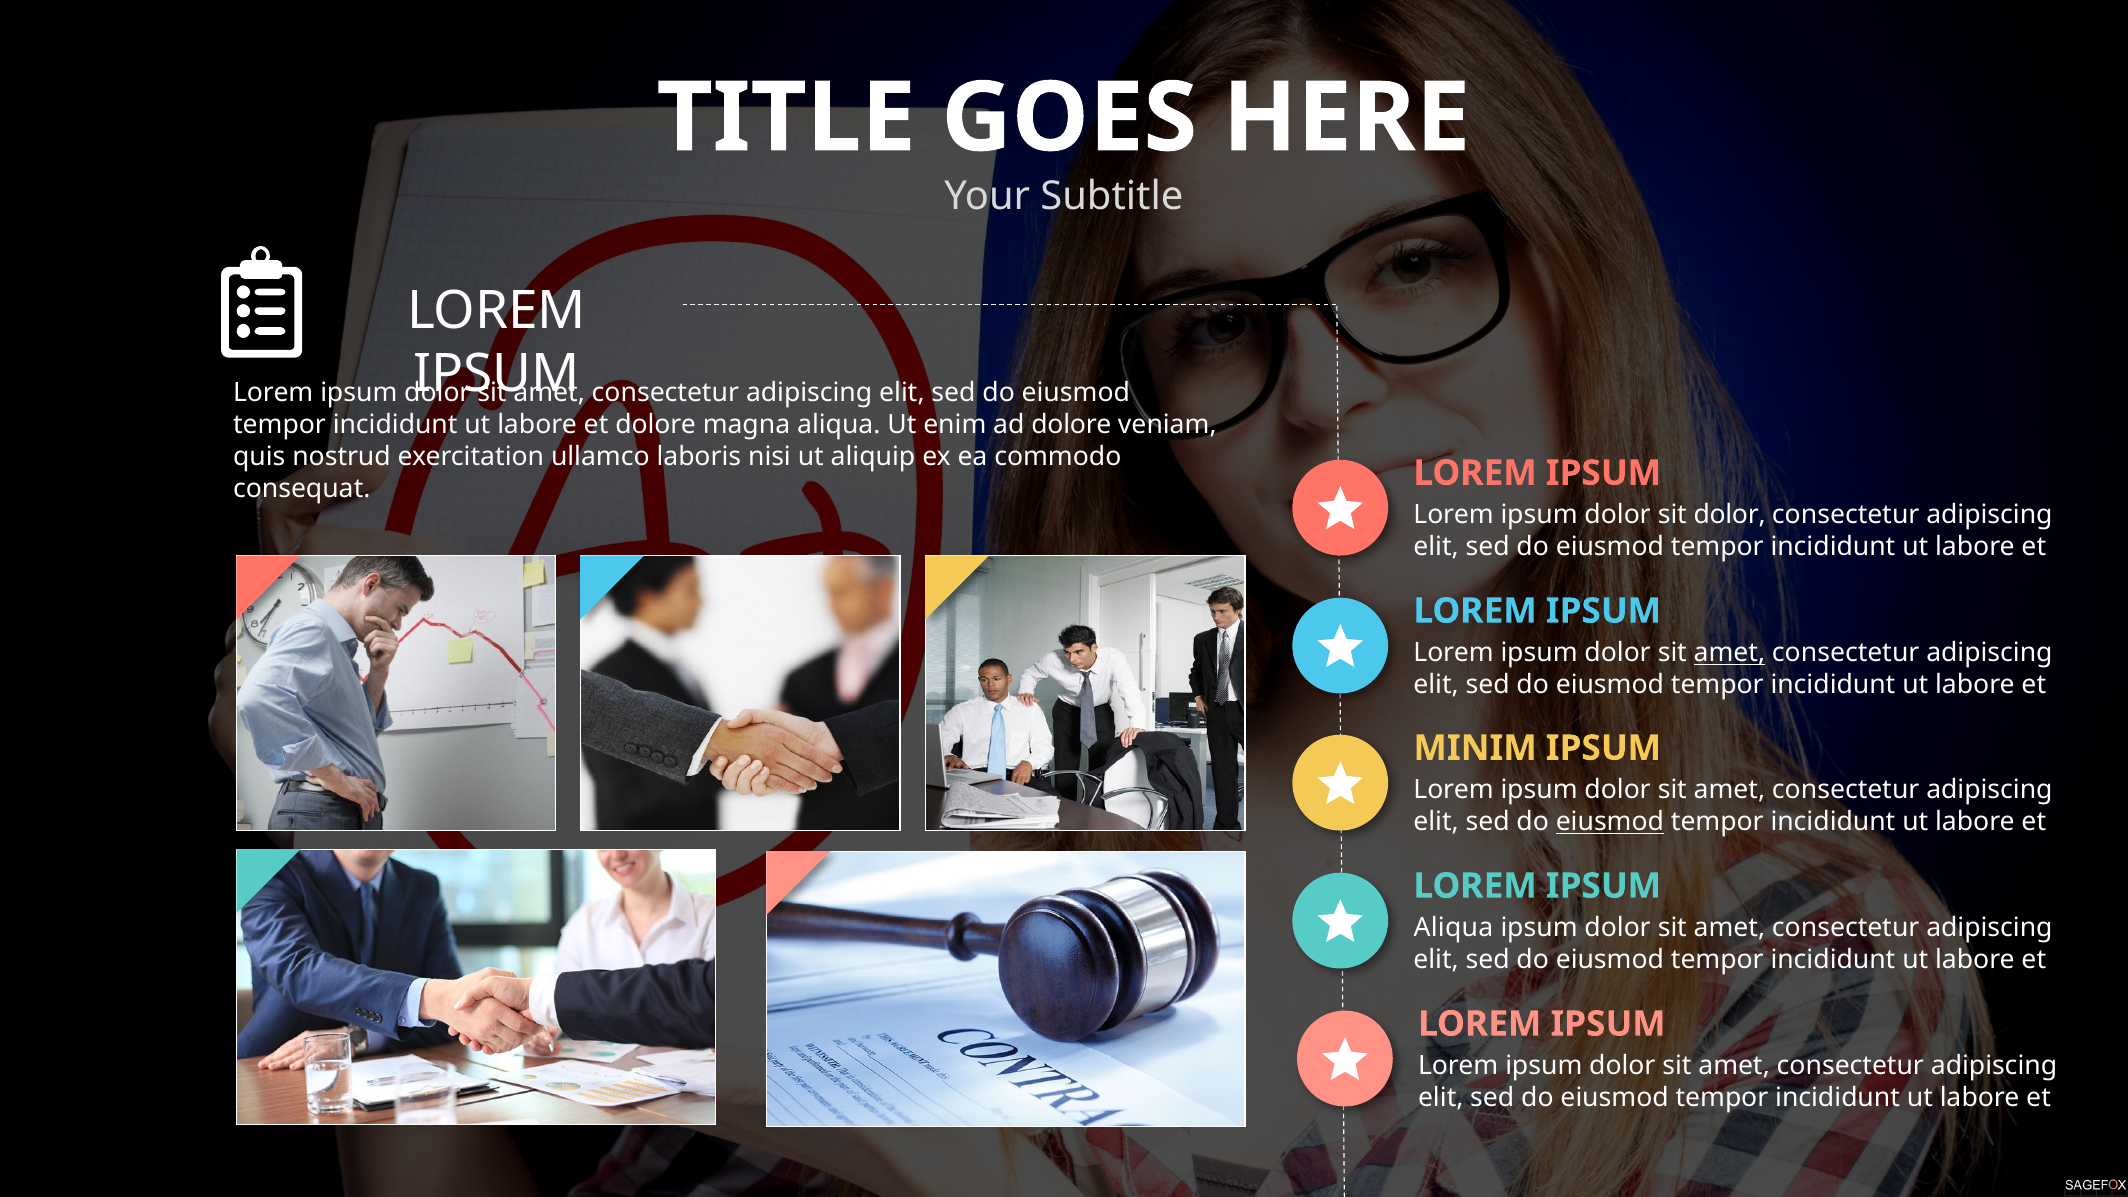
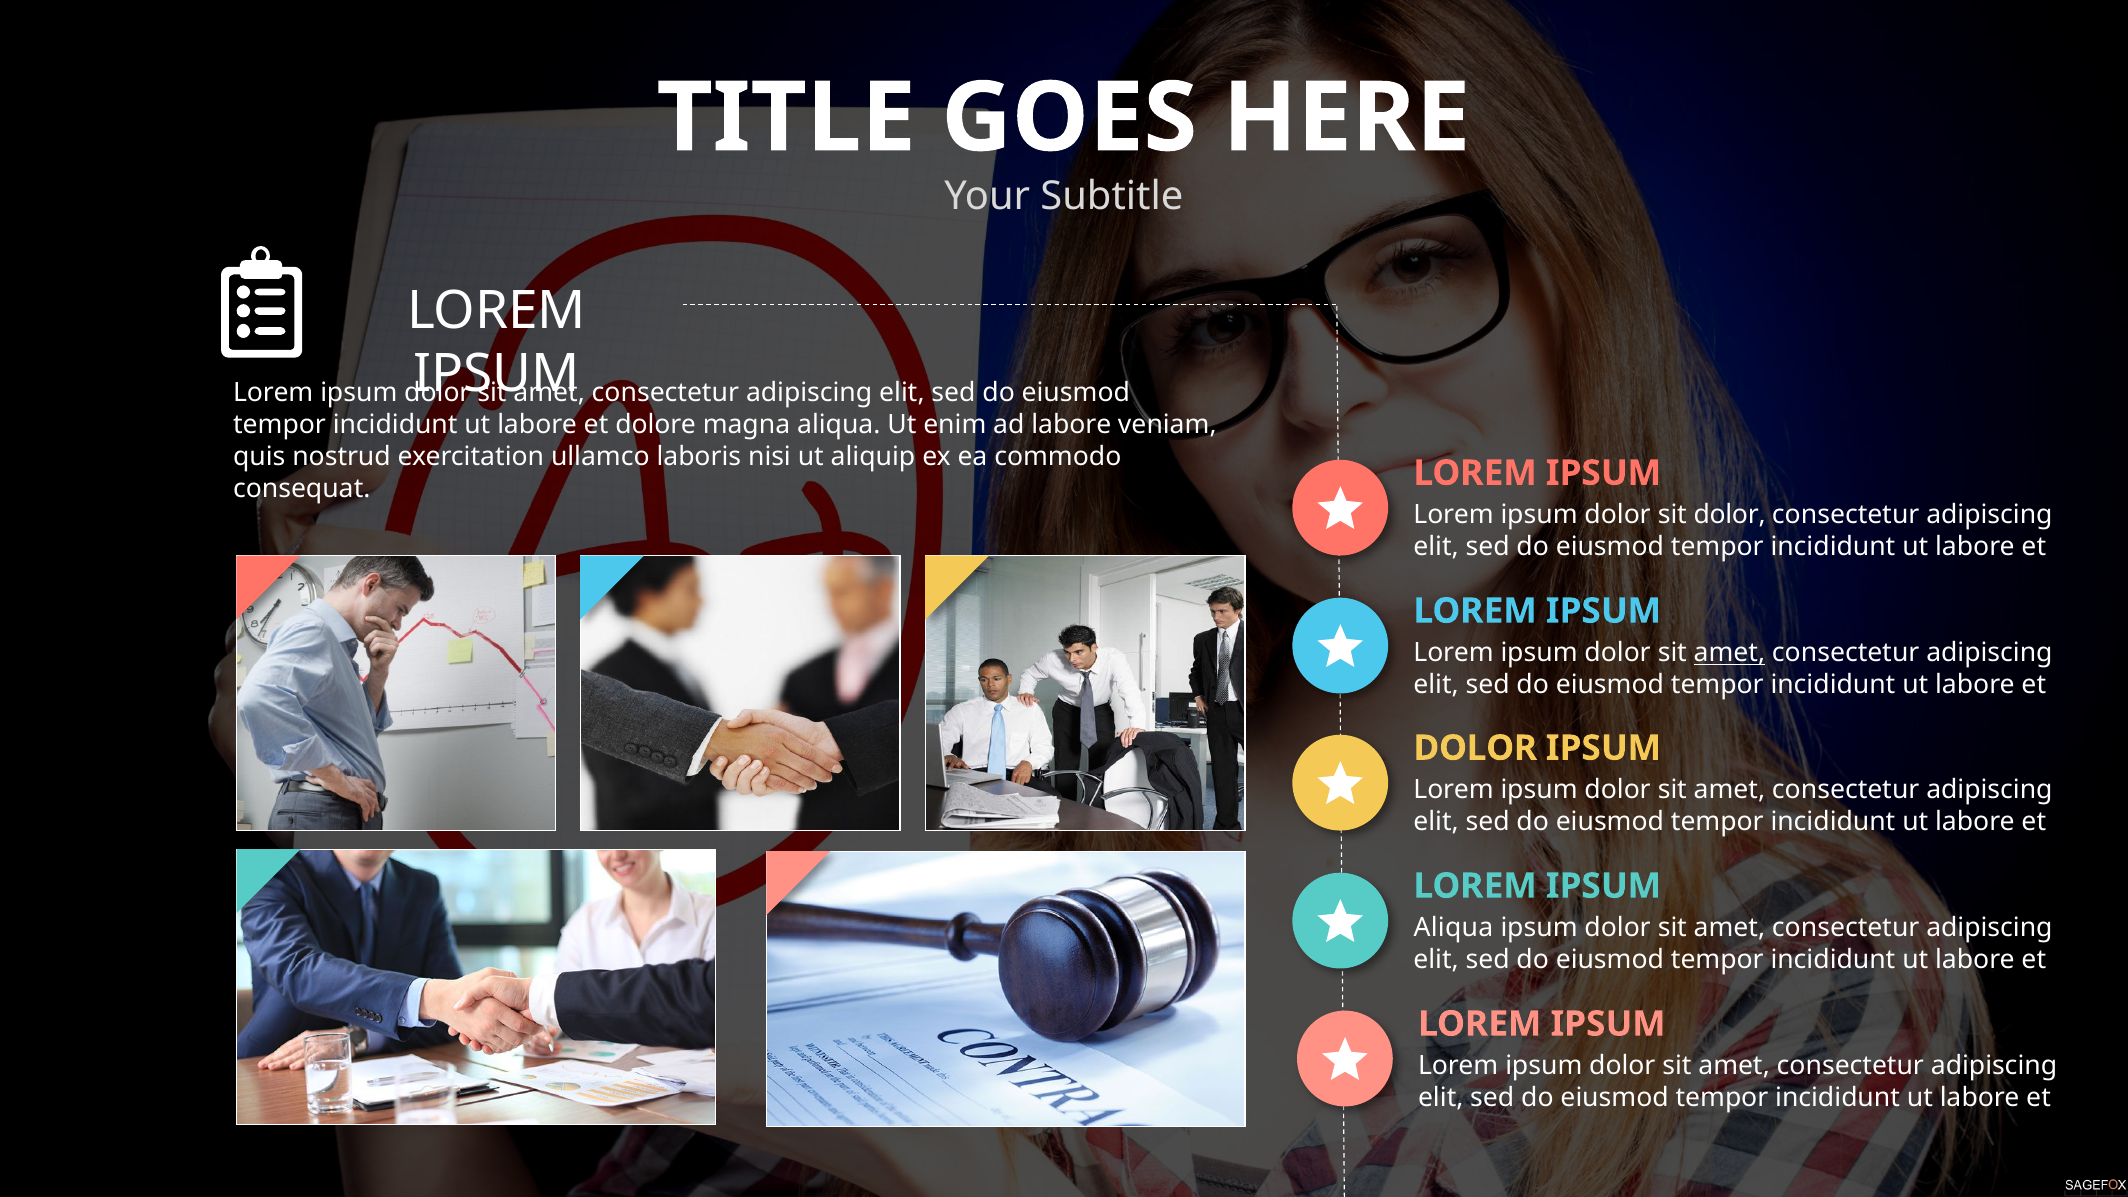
ad dolore: dolore -> labore
MINIM at (1475, 748): MINIM -> DOLOR
eiusmod at (1610, 822) underline: present -> none
